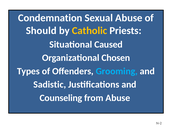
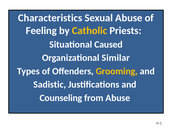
Condemnation: Condemnation -> Characteristics
Should: Should -> Feeling
Chosen: Chosen -> Similar
Grooming colour: light blue -> yellow
